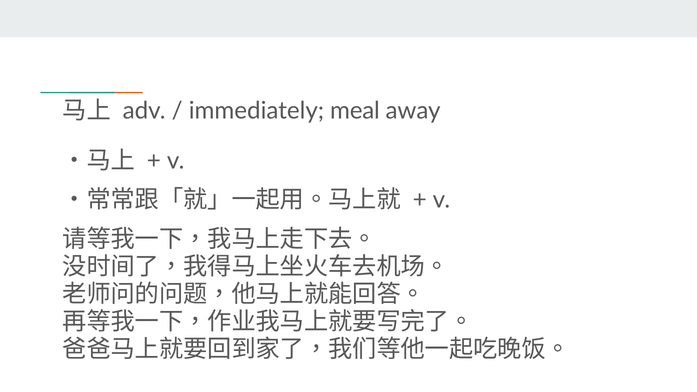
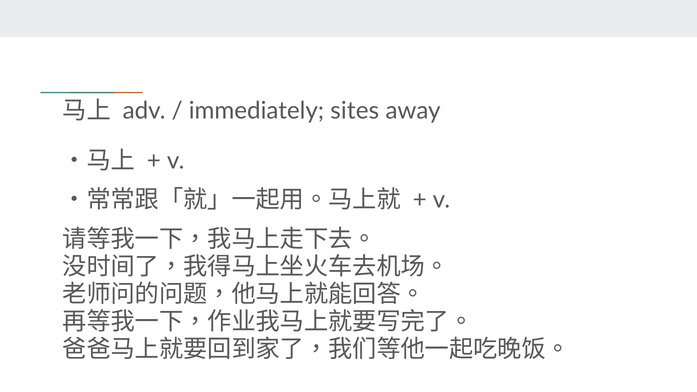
meal: meal -> sites
